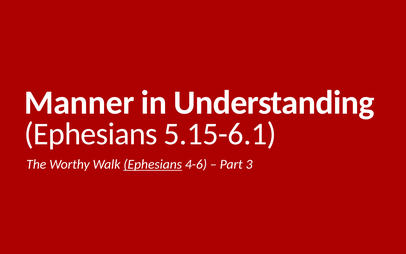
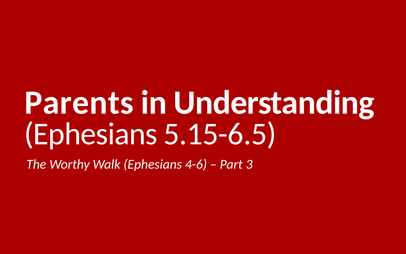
Manner: Manner -> Parents
5.15-6.1: 5.15-6.1 -> 5.15-6.5
Ephesians at (153, 164) underline: present -> none
